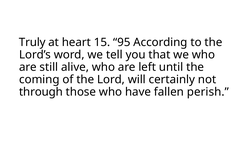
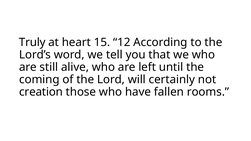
95: 95 -> 12
through: through -> creation
perish: perish -> rooms
